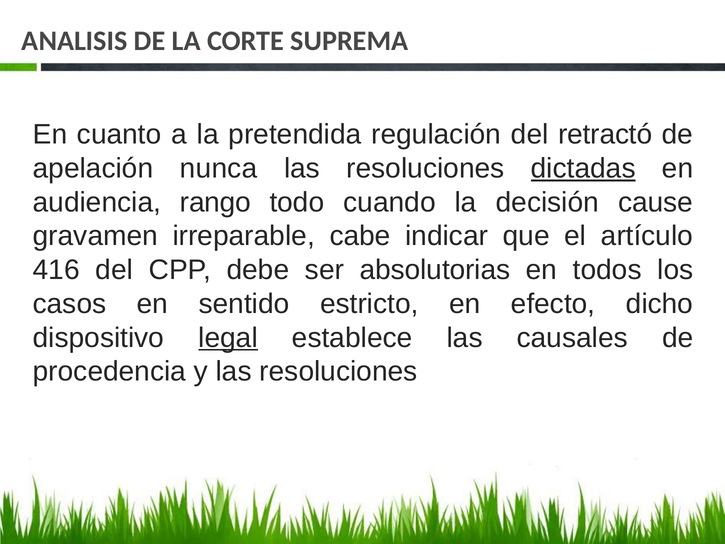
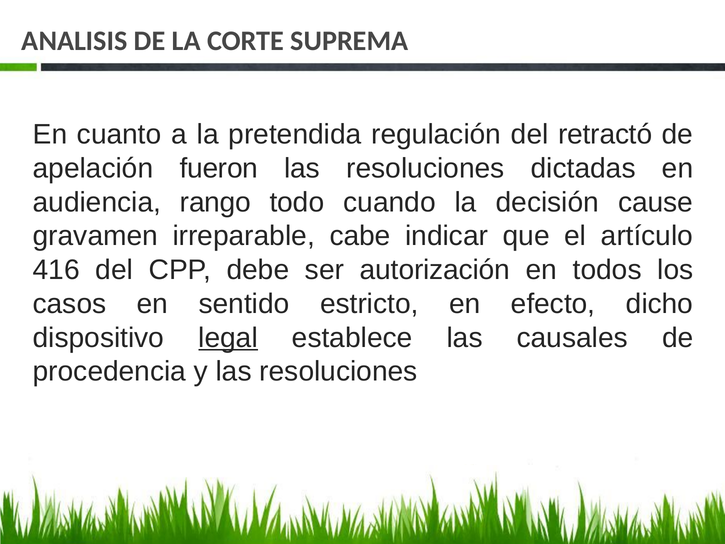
nunca: nunca -> fueron
dictadas underline: present -> none
absolutorias: absolutorias -> autorización
